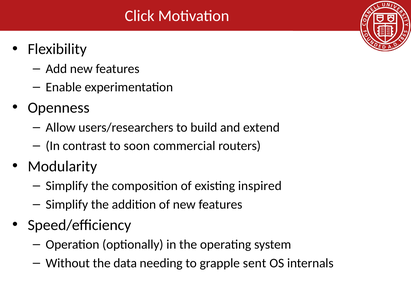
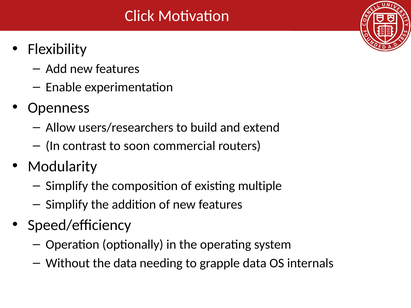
inspired: inspired -> multiple
grapple sent: sent -> data
